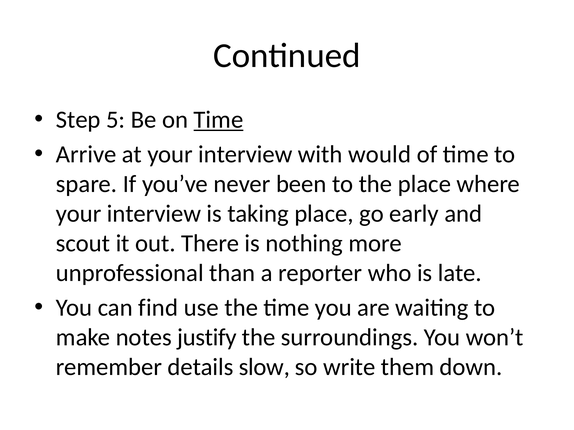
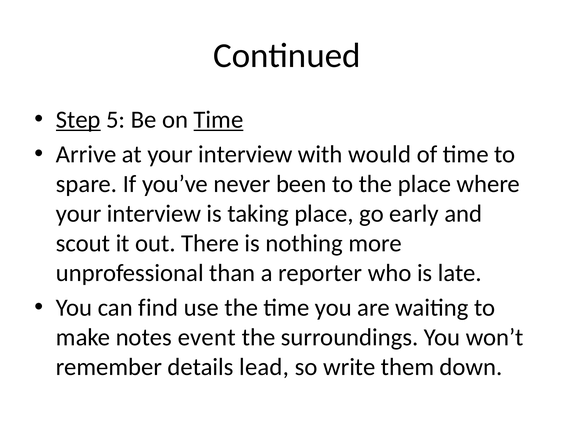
Step underline: none -> present
justify: justify -> event
slow: slow -> lead
